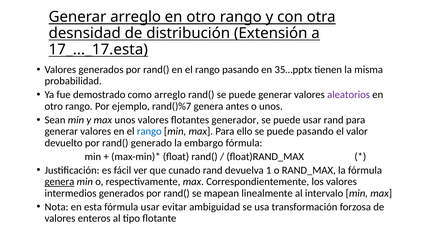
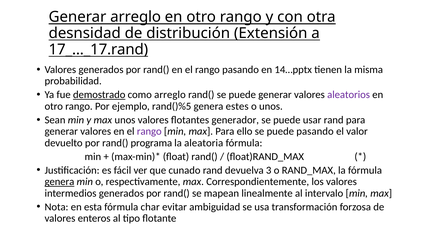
17_..._17.esta: 17_..._17.esta -> 17_..._17.rand
35…pptx: 35…pptx -> 14…pptx
demostrado underline: none -> present
rand()%7: rand()%7 -> rand()%5
antes: antes -> estes
rango at (149, 131) colour: blue -> purple
generado: generado -> programa
embargo: embargo -> aleatoria
1: 1 -> 3
fórmula usar: usar -> char
